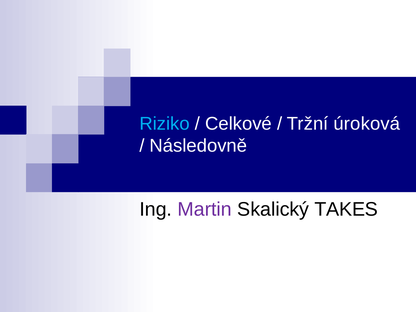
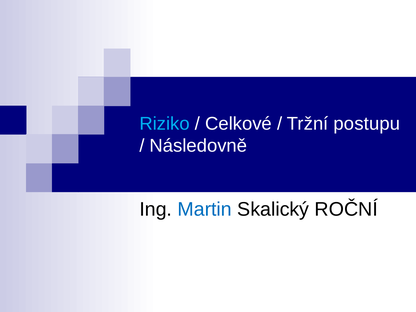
úroková: úroková -> postupu
Martin colour: purple -> blue
TAKES: TAKES -> ROČNÍ
